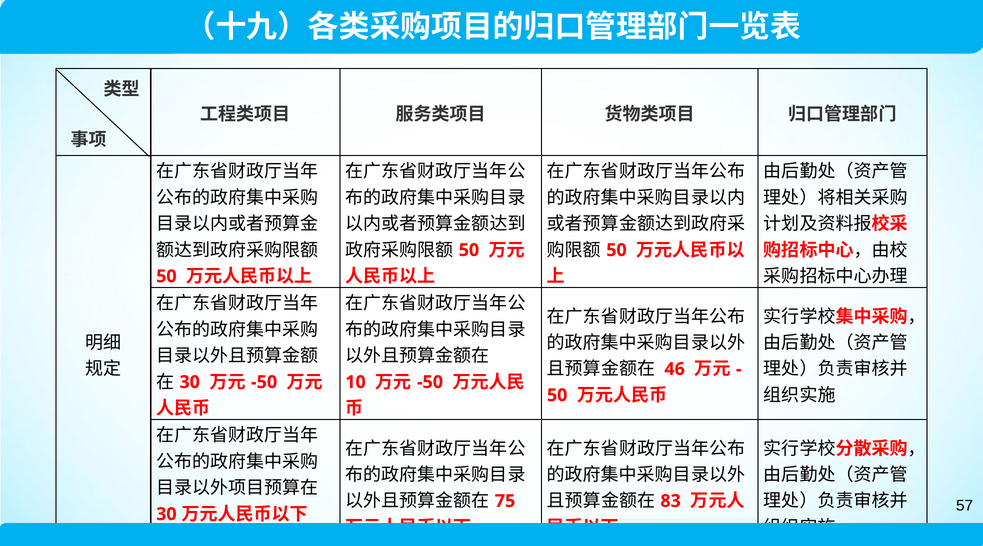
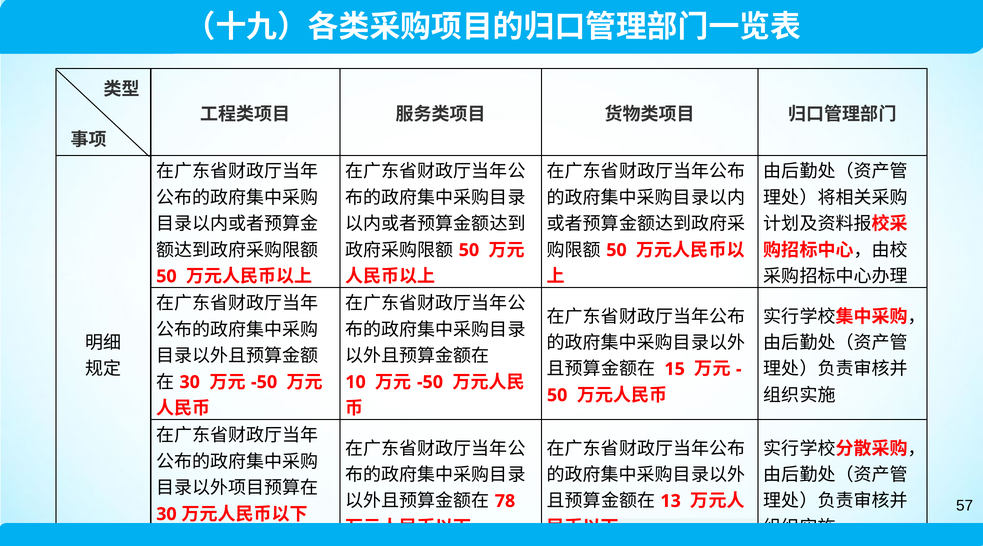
46: 46 -> 15
75: 75 -> 78
83: 83 -> 13
